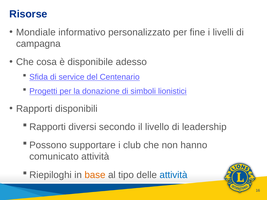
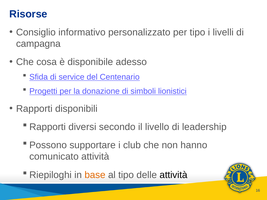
Mondiale: Mondiale -> Consiglio
per fine: fine -> tipo
attività at (173, 175) colour: blue -> black
